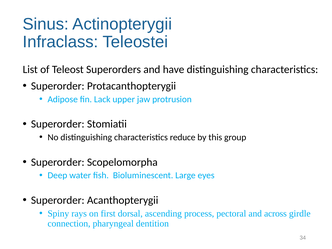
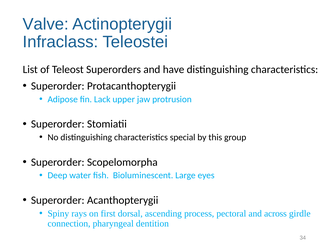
Sinus: Sinus -> Valve
reduce: reduce -> special
